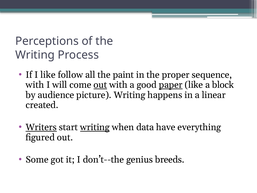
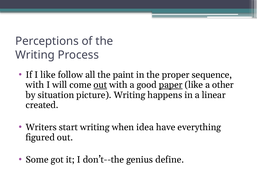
block: block -> other
audience: audience -> situation
Writers underline: present -> none
writing at (95, 127) underline: present -> none
data: data -> idea
breeds: breeds -> define
